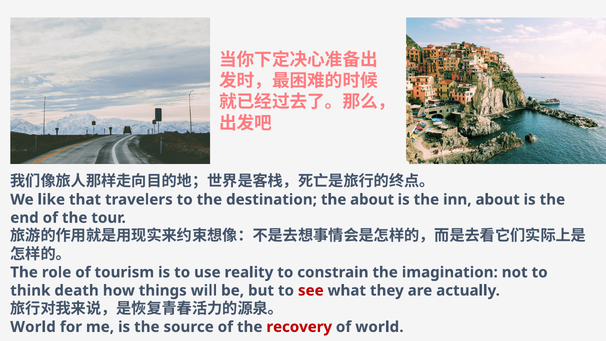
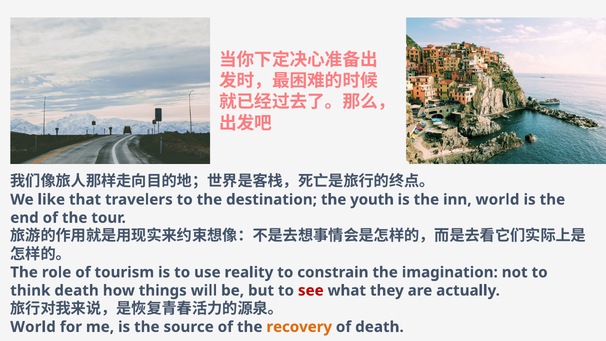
the about: about -> youth
inn about: about -> world
recovery colour: red -> orange
of world: world -> death
